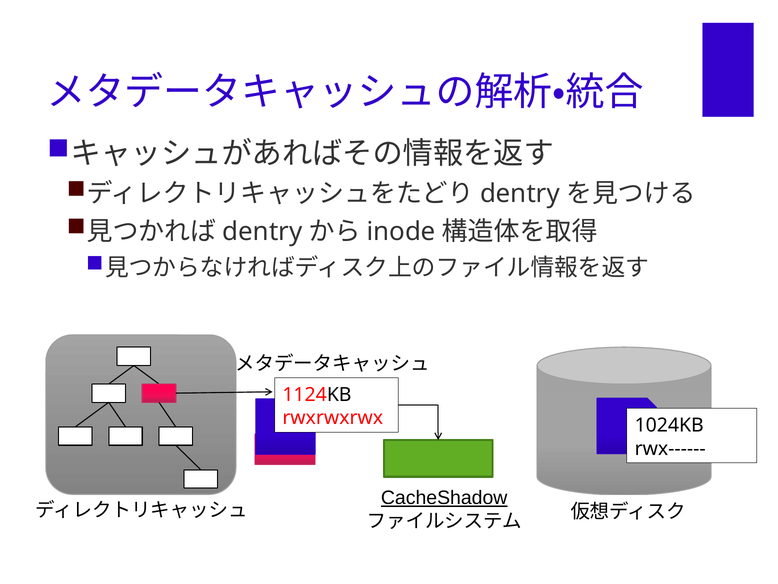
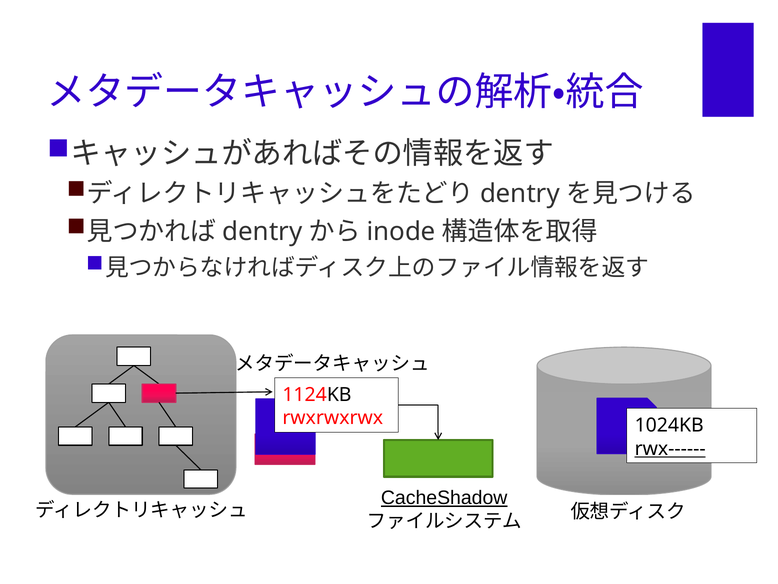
rwx------ underline: none -> present
